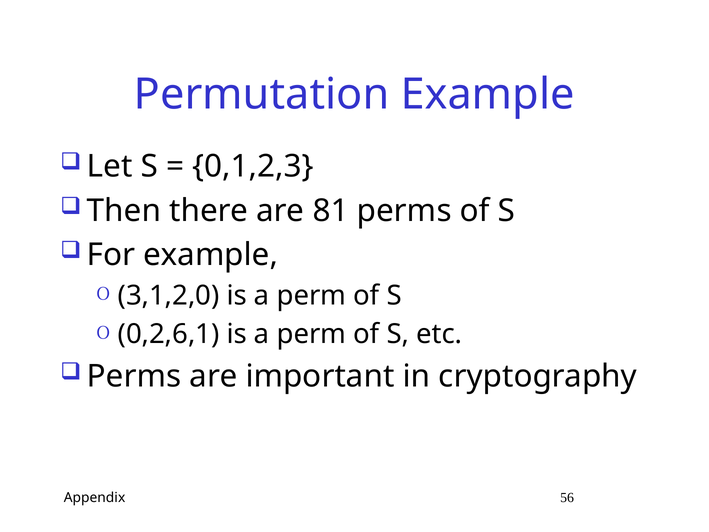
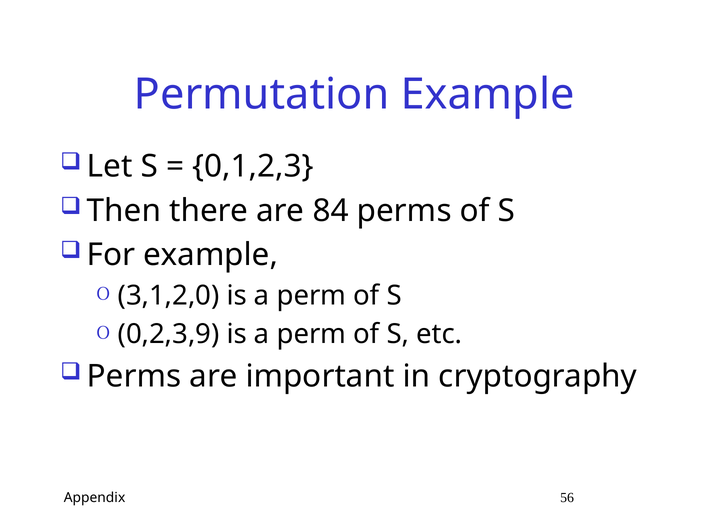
81: 81 -> 84
0,2,6,1: 0,2,6,1 -> 0,2,3,9
